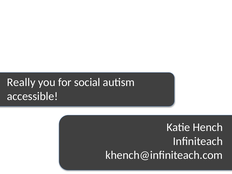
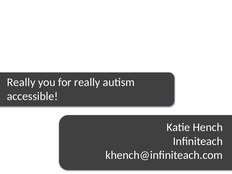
for social: social -> really
